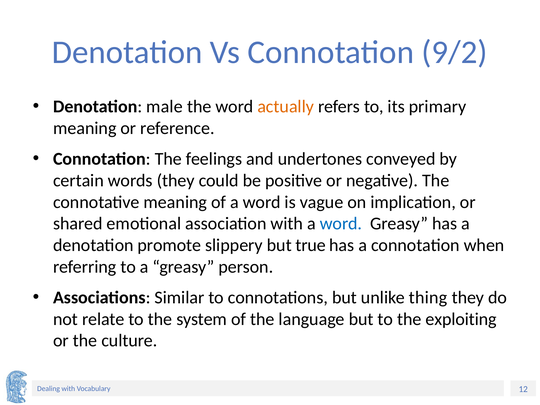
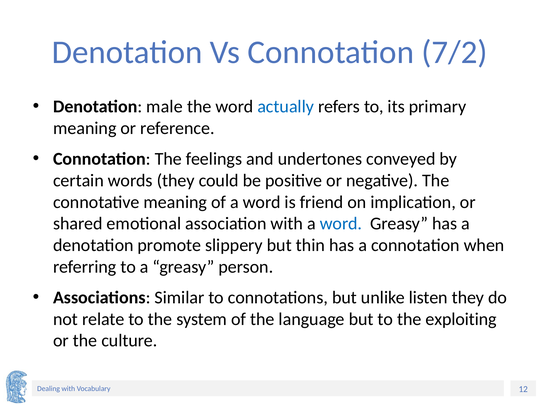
9/2: 9/2 -> 7/2
actually colour: orange -> blue
vague: vague -> friend
true: true -> thin
thing: thing -> listen
